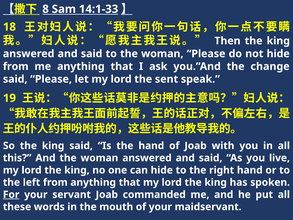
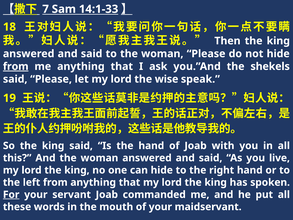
8: 8 -> 7
from at (16, 66) underline: none -> present
change: change -> shekels
sent: sent -> wise
